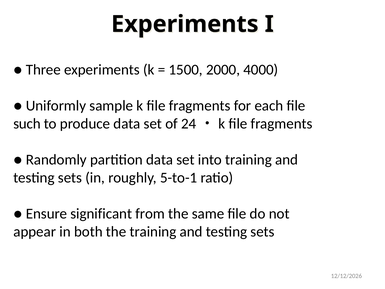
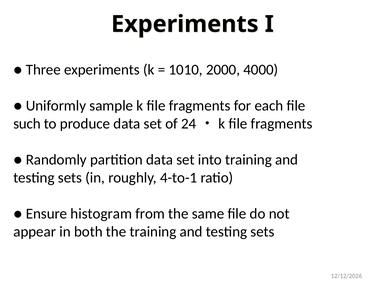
1500: 1500 -> 1010
5-to-1: 5-to-1 -> 4-to-1
significant: significant -> histogram
